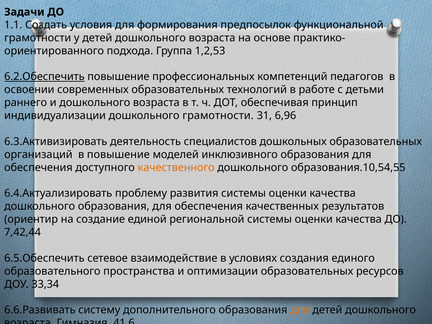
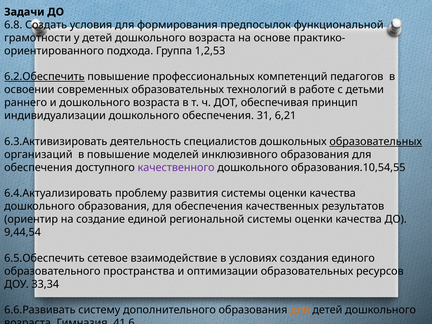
1.1: 1.1 -> 6.8
дошкольного грамотности: грамотности -> обеспечения
6,96: 6,96 -> 6,21
образовательных at (376, 142) underline: none -> present
качественного colour: orange -> purple
7,42,44: 7,42,44 -> 9,44,54
